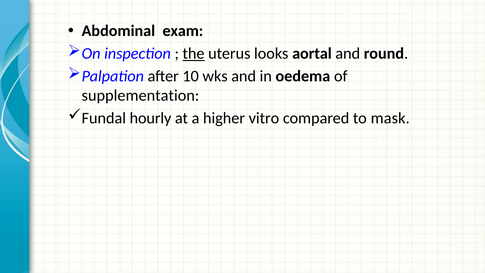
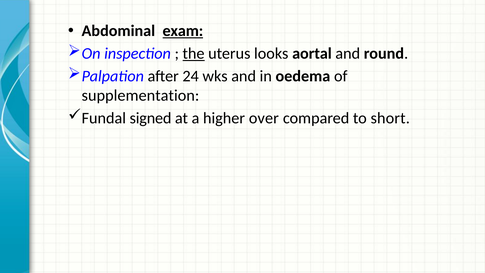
exam underline: none -> present
10: 10 -> 24
hourly: hourly -> signed
vitro: vitro -> over
mask: mask -> short
